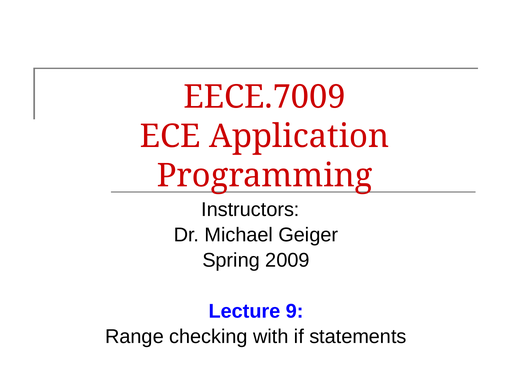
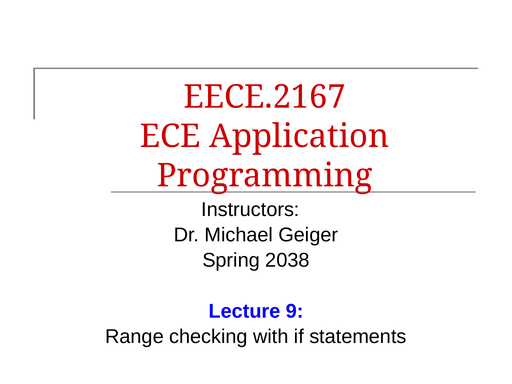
EECE.7009: EECE.7009 -> EECE.2167
2009: 2009 -> 2038
